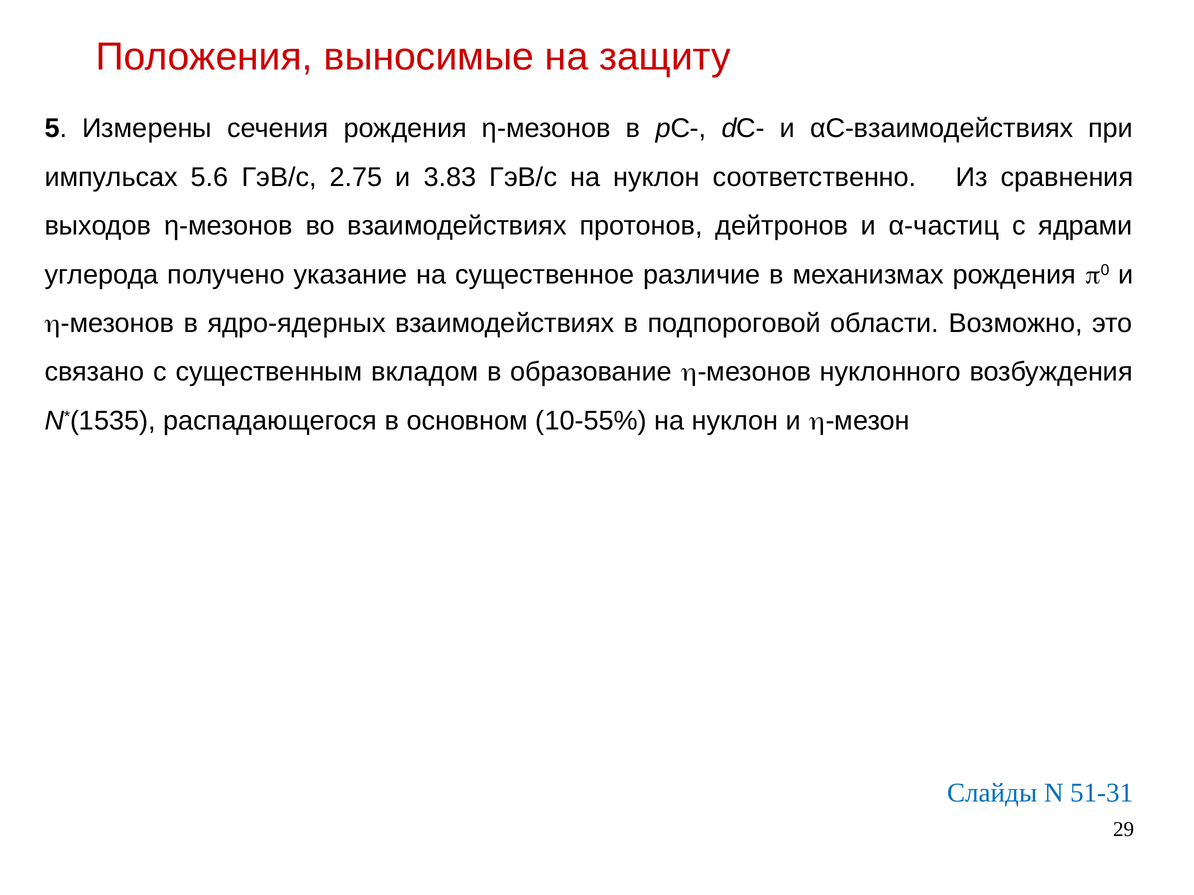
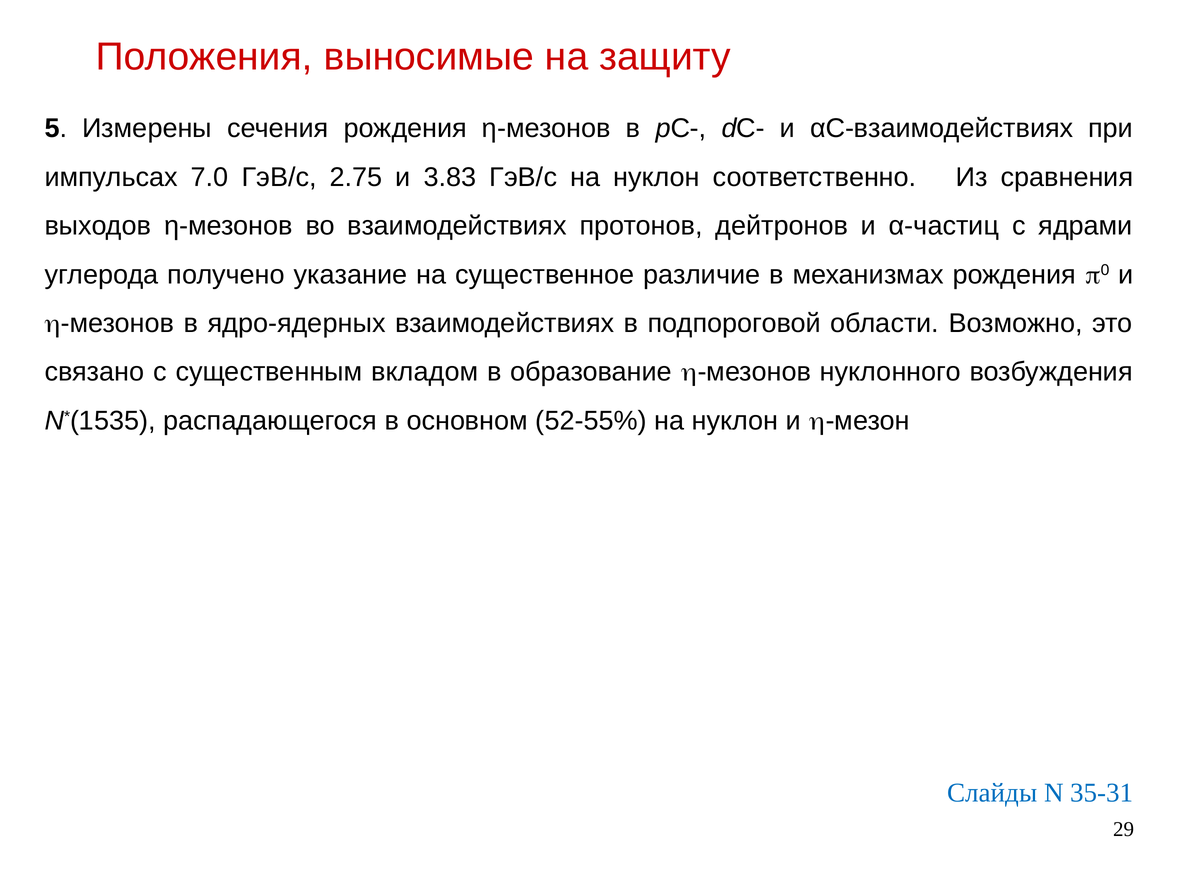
5.6: 5.6 -> 7.0
10-55%: 10-55% -> 52-55%
51-31: 51-31 -> 35-31
